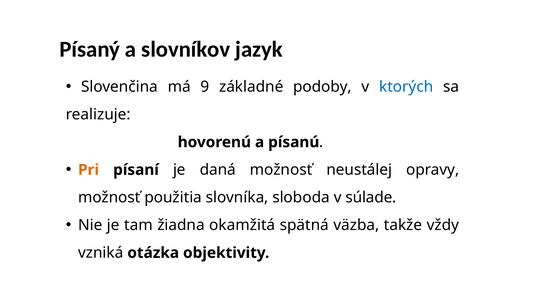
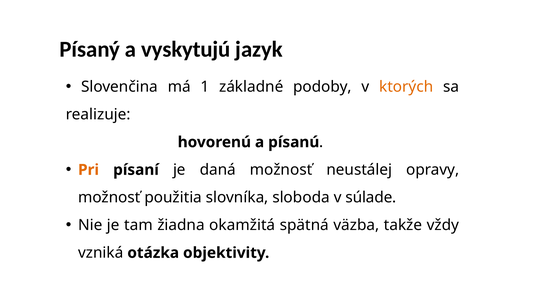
slovníkov: slovníkov -> vyskytujú
9: 9 -> 1
ktorých colour: blue -> orange
